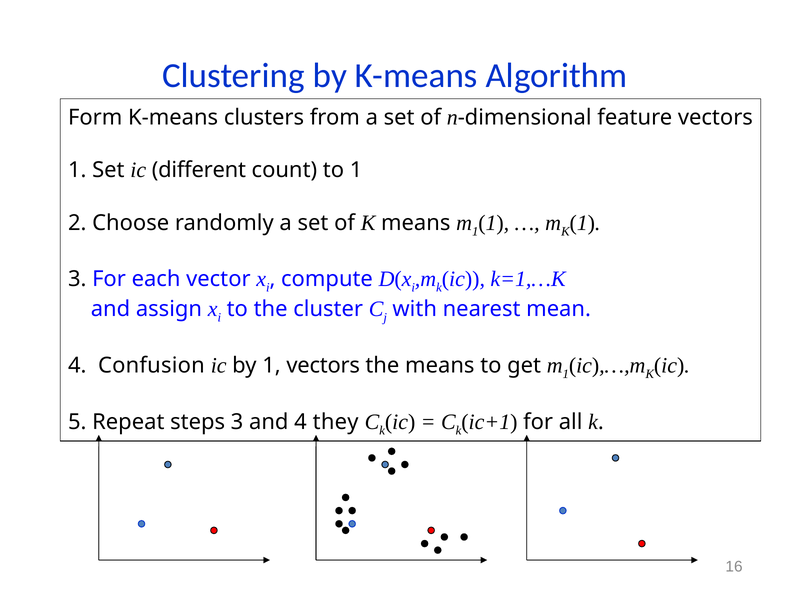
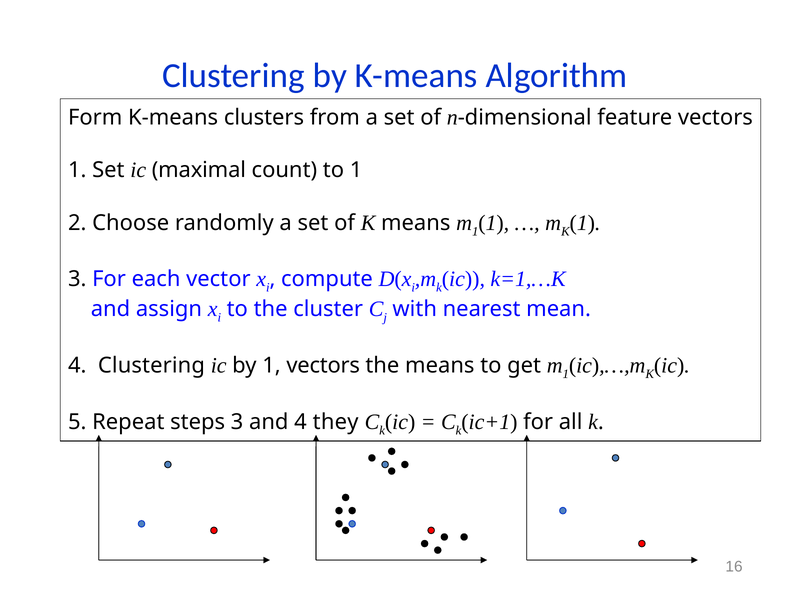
different: different -> maximal
4 Confusion: Confusion -> Clustering
